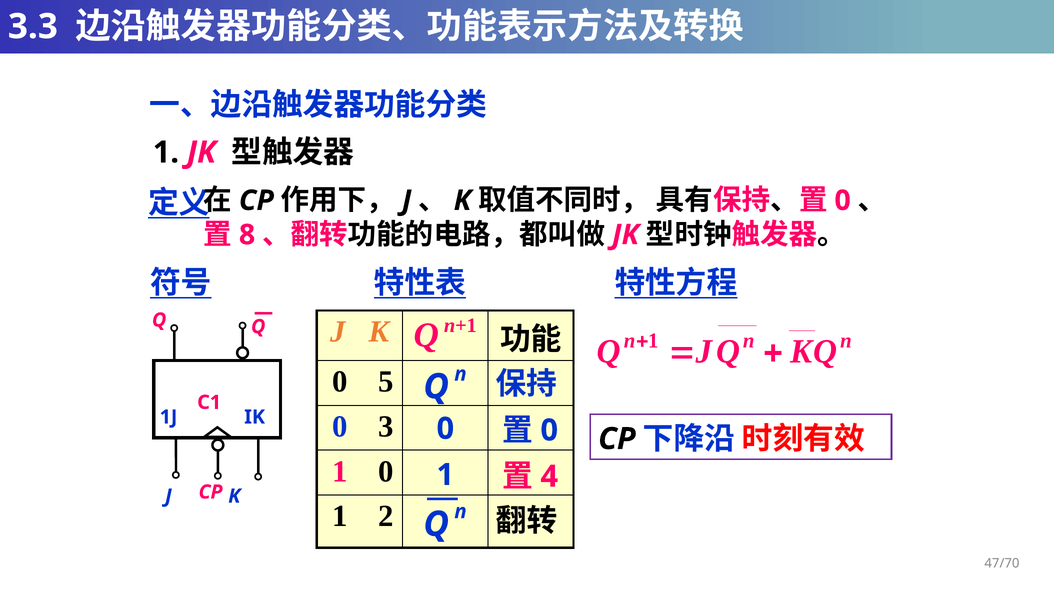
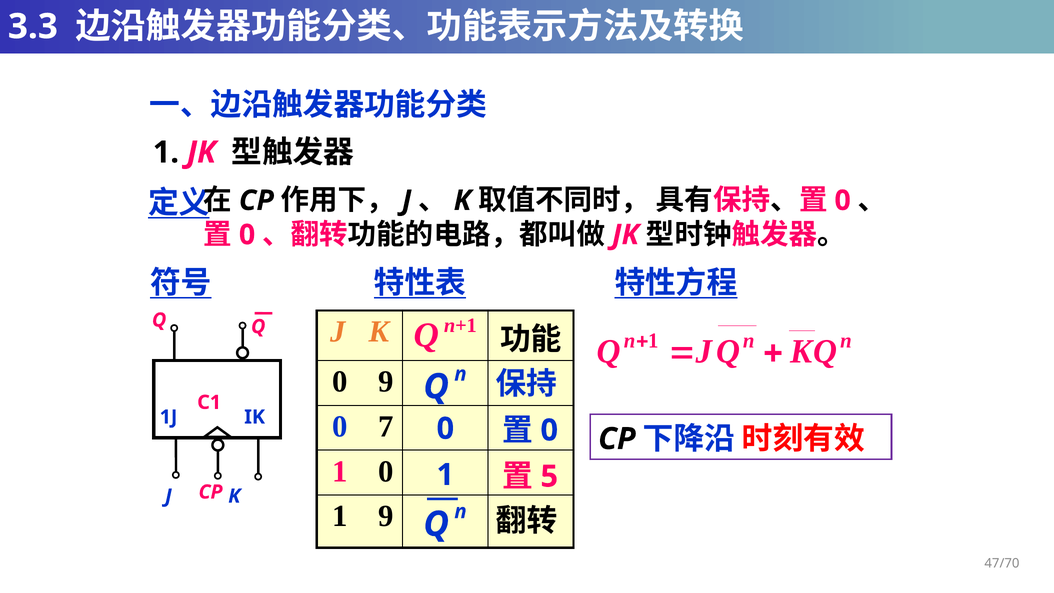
8 at (247, 235): 8 -> 0
0 5: 5 -> 9
3: 3 -> 7
4: 4 -> 5
1 2: 2 -> 9
